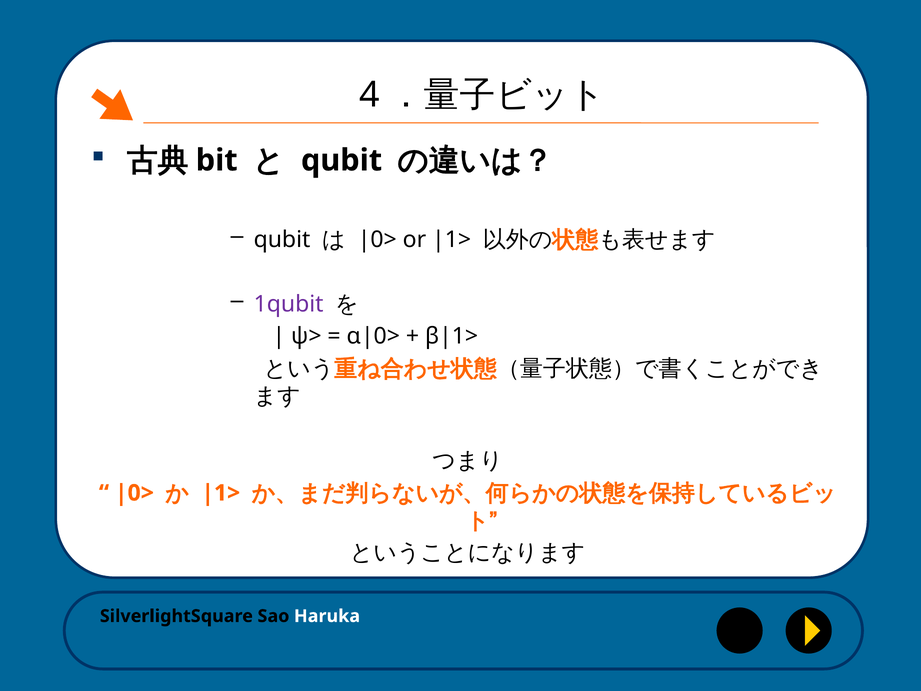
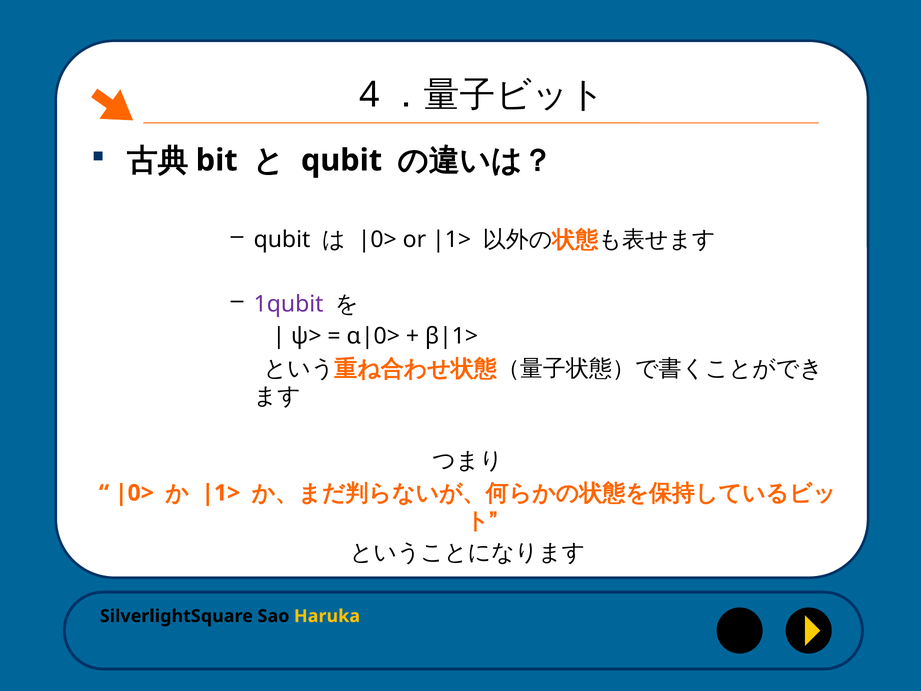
Haruka colour: white -> yellow
